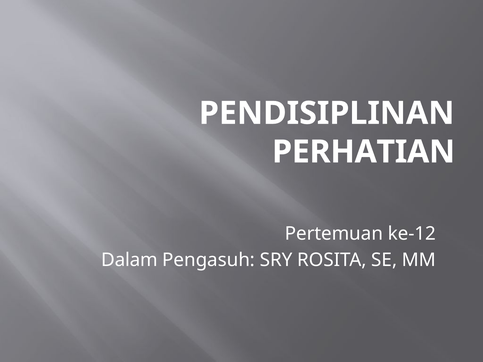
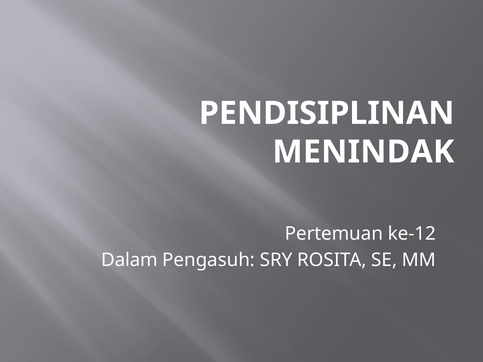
PERHATIAN: PERHATIAN -> MENINDAK
